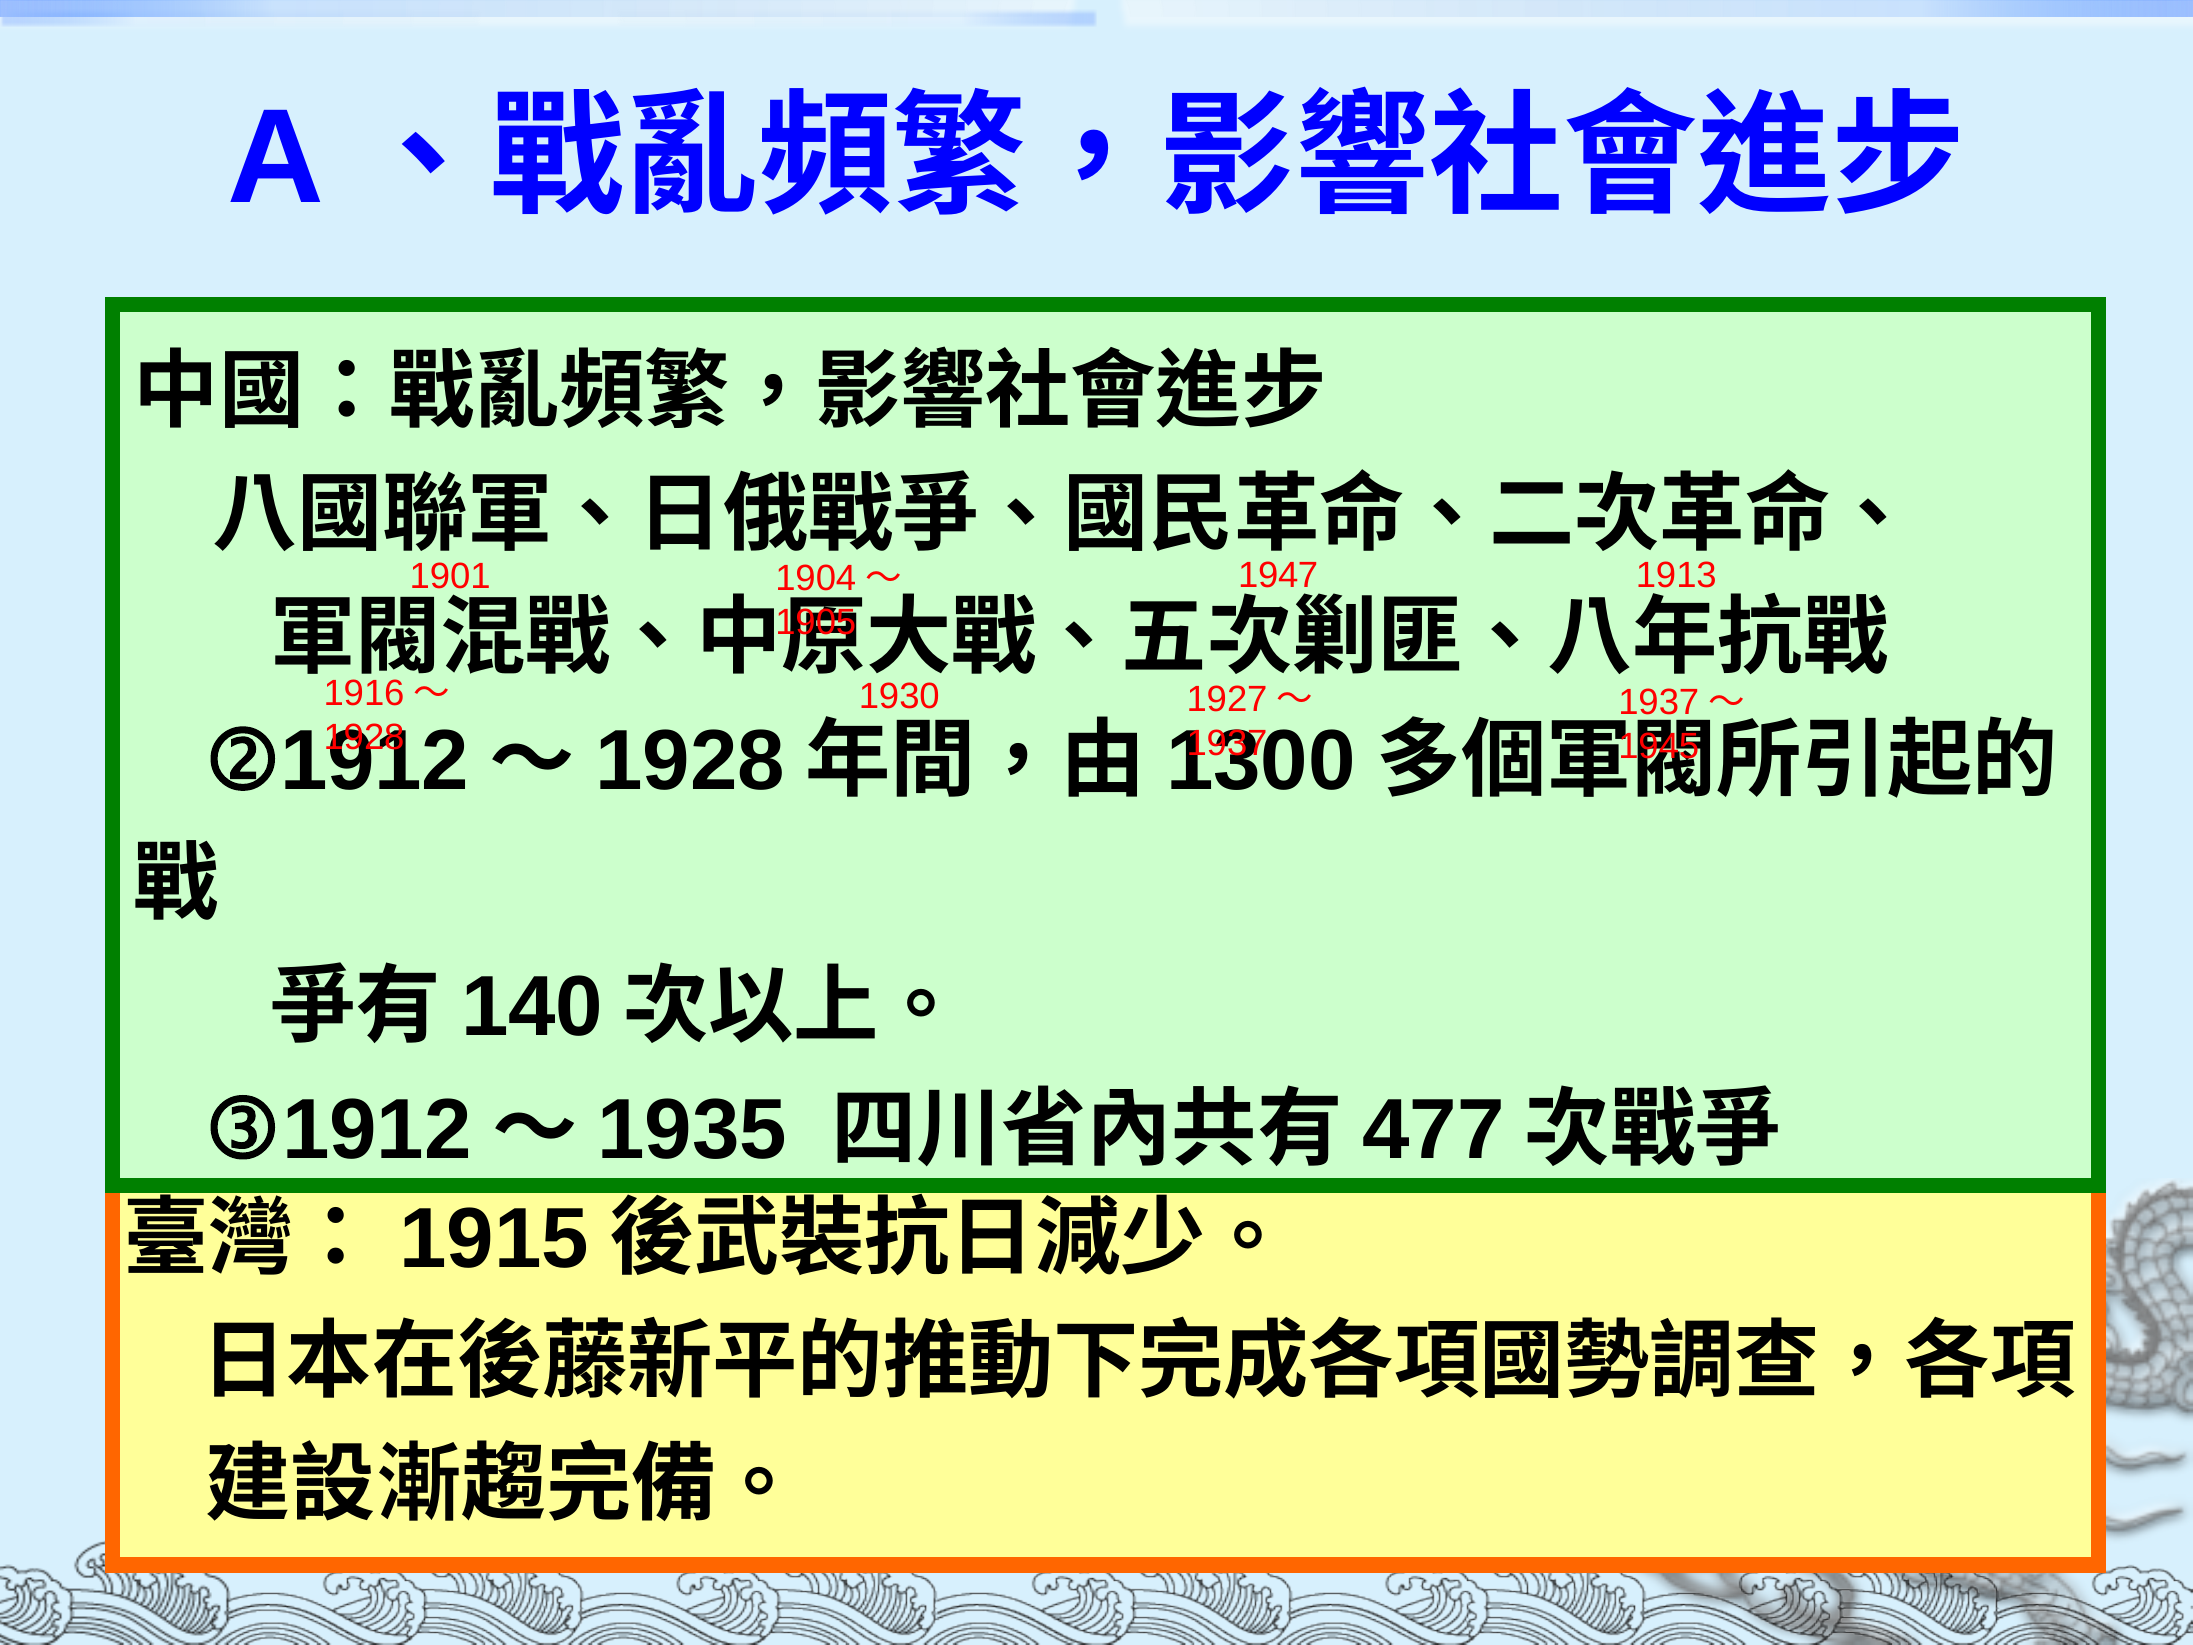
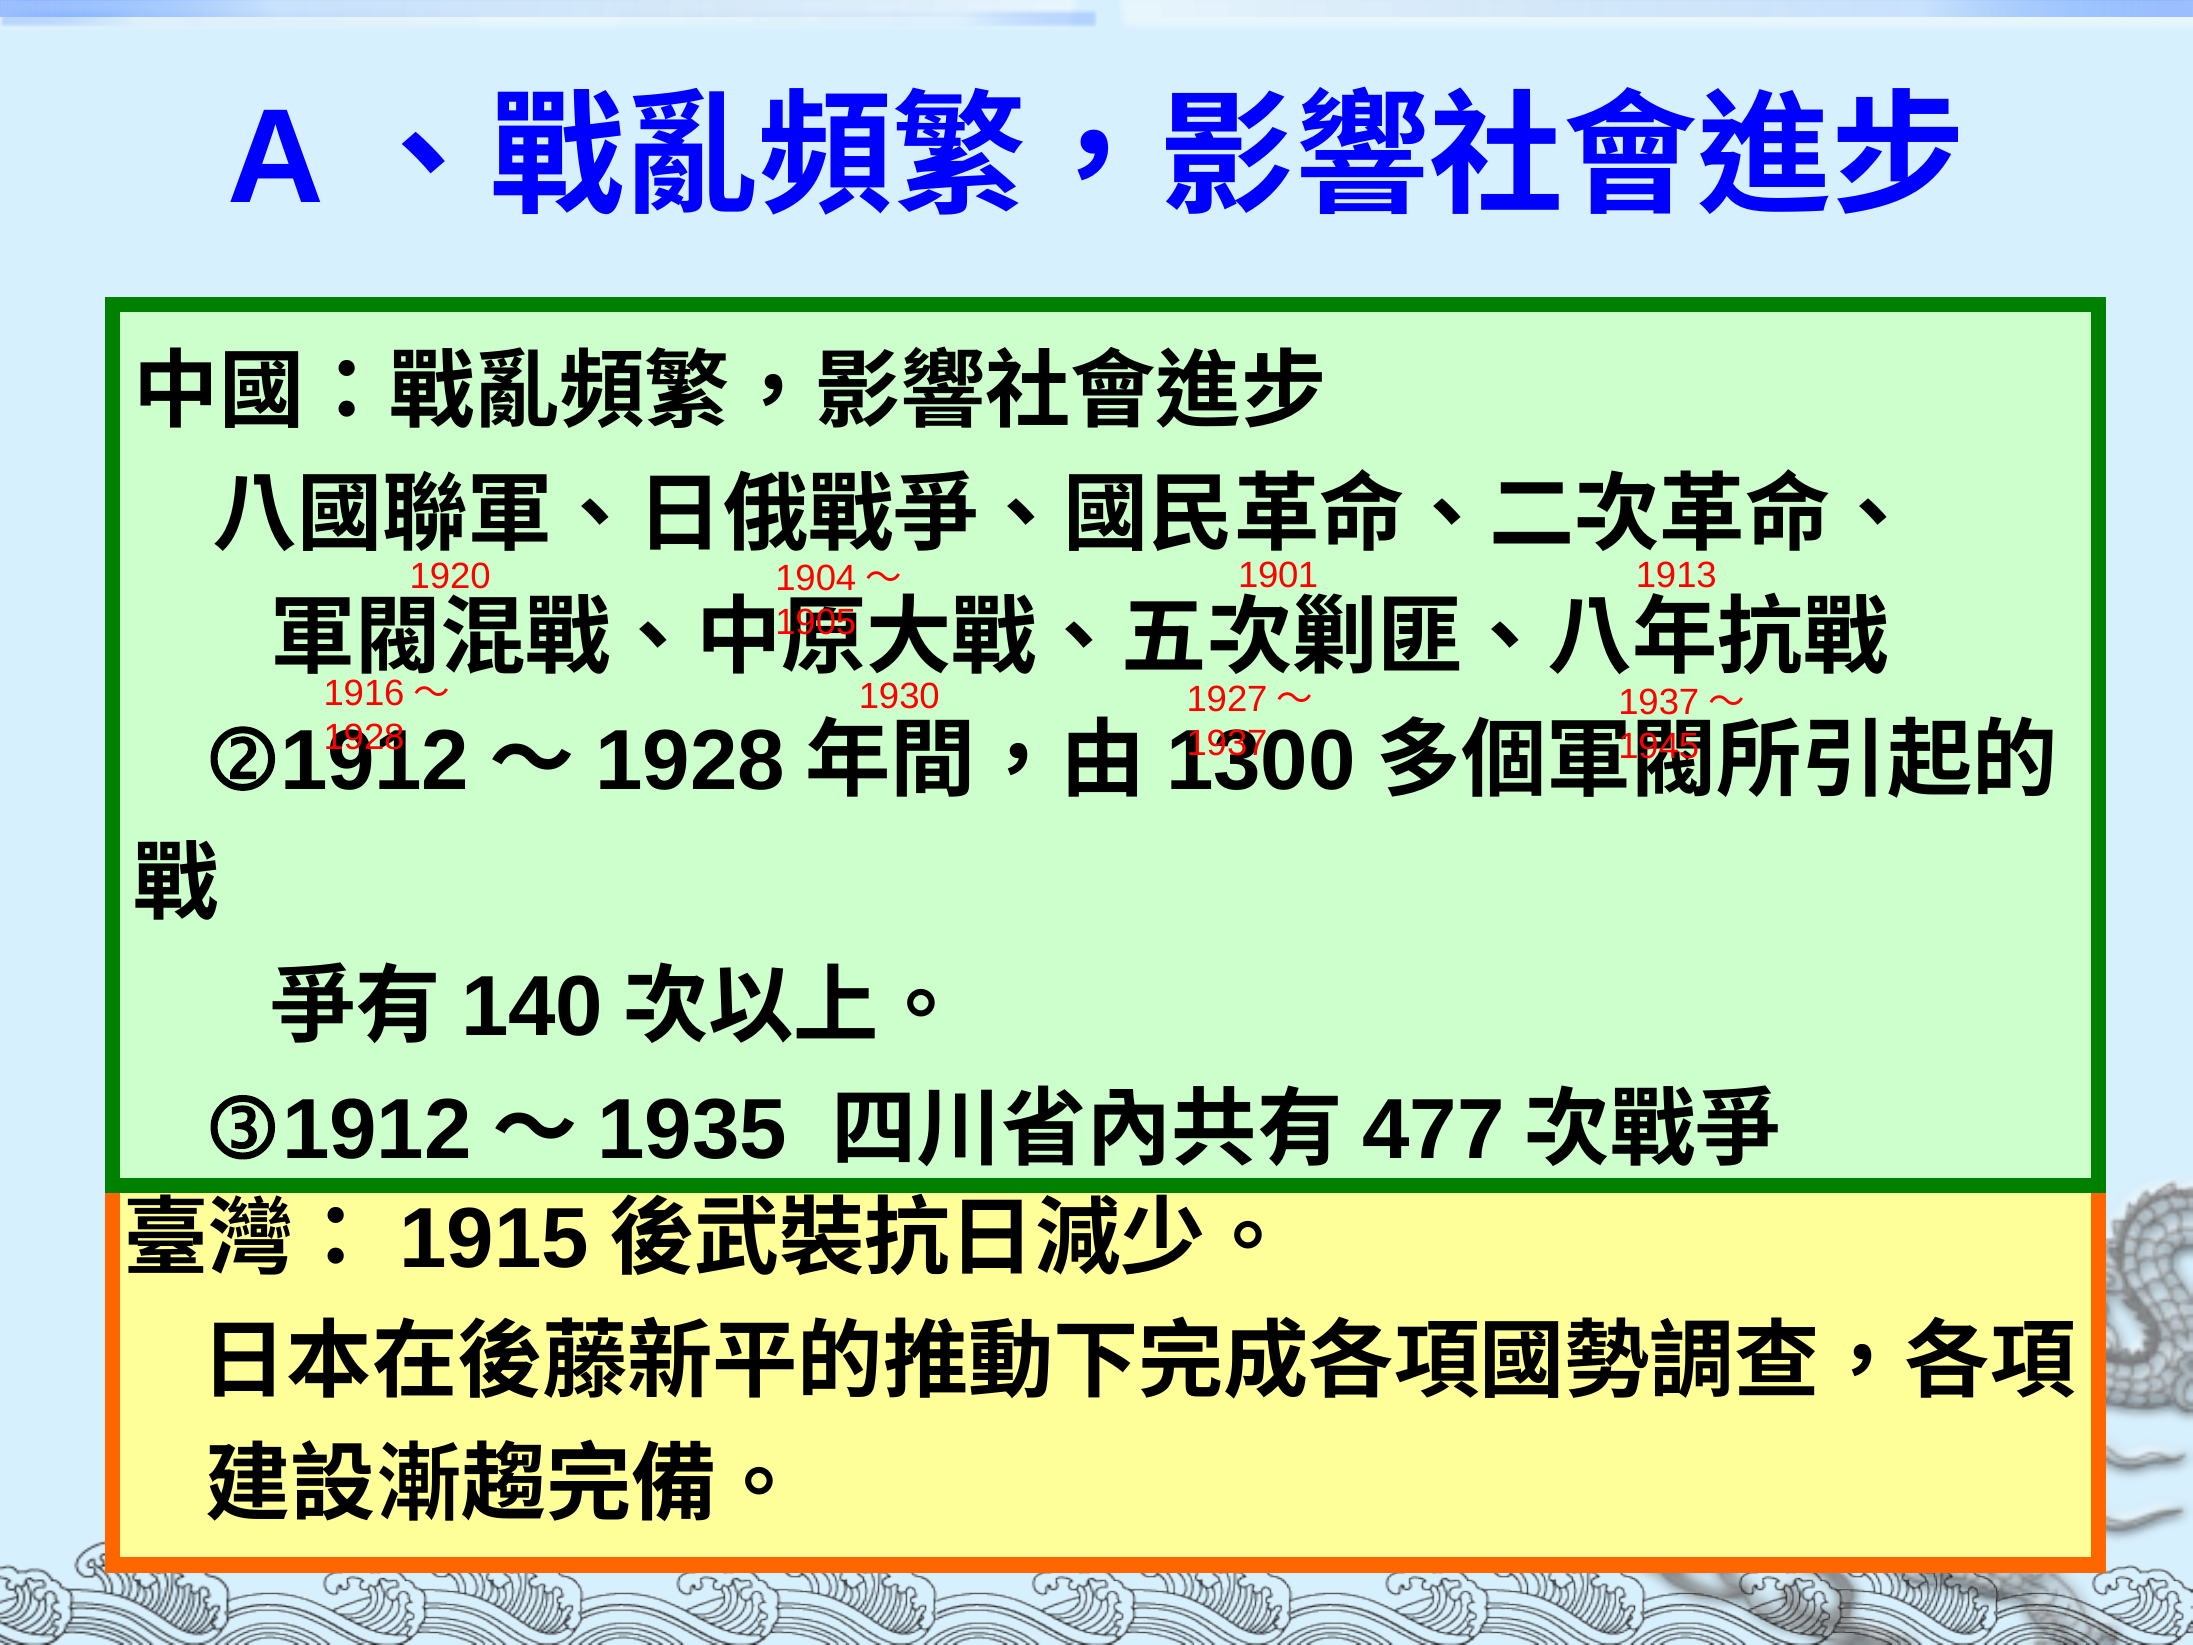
1947: 1947 -> 1901
1901: 1901 -> 1920
